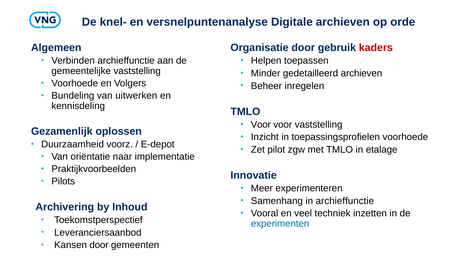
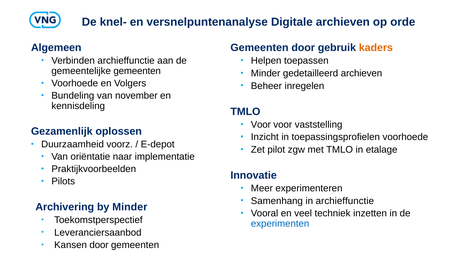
Organisatie at (260, 48): Organisatie -> Gemeenten
kaders colour: red -> orange
gemeentelijke vaststelling: vaststelling -> gemeenten
uitwerken: uitwerken -> november
by Inhoud: Inhoud -> Minder
